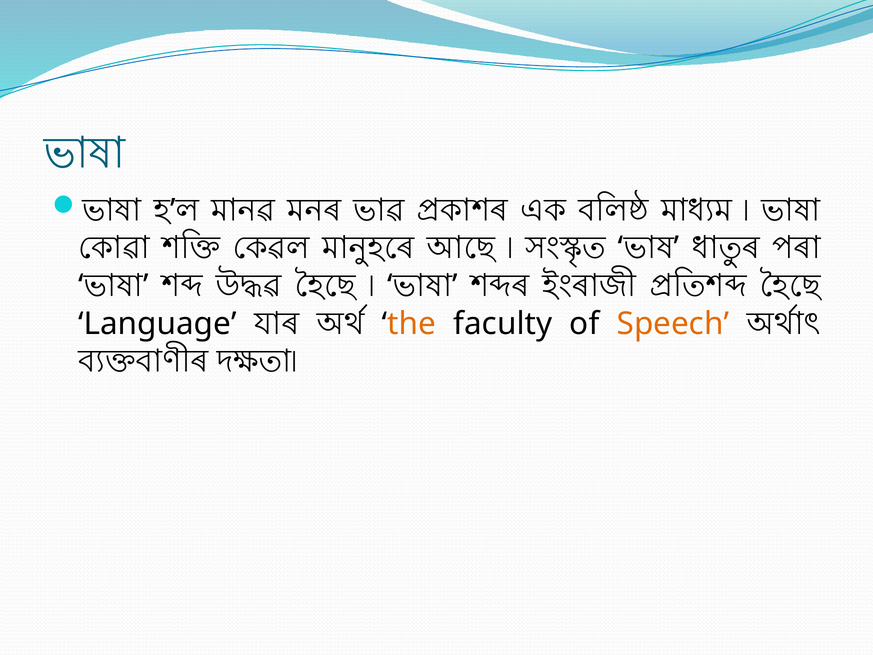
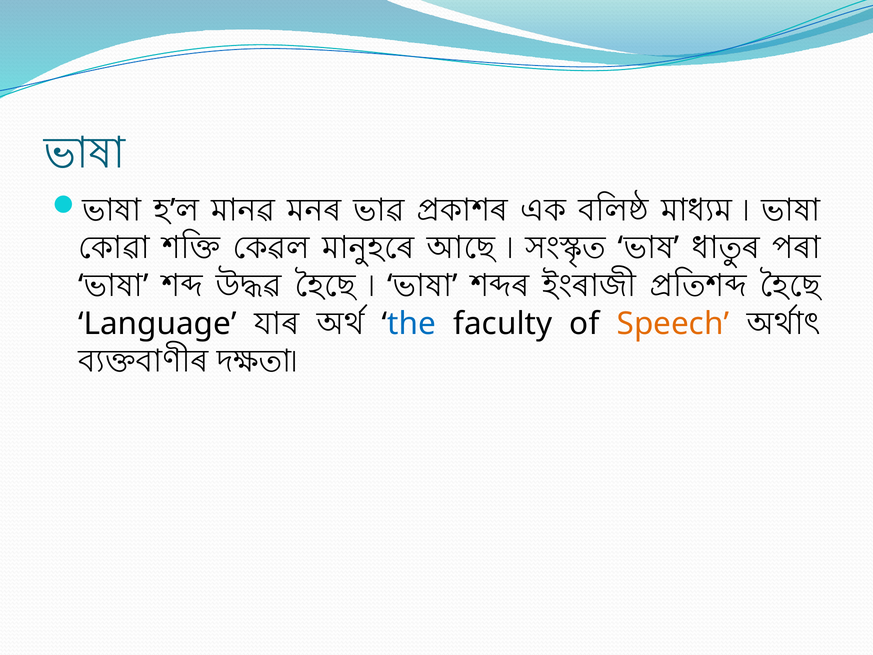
the colour: orange -> blue
